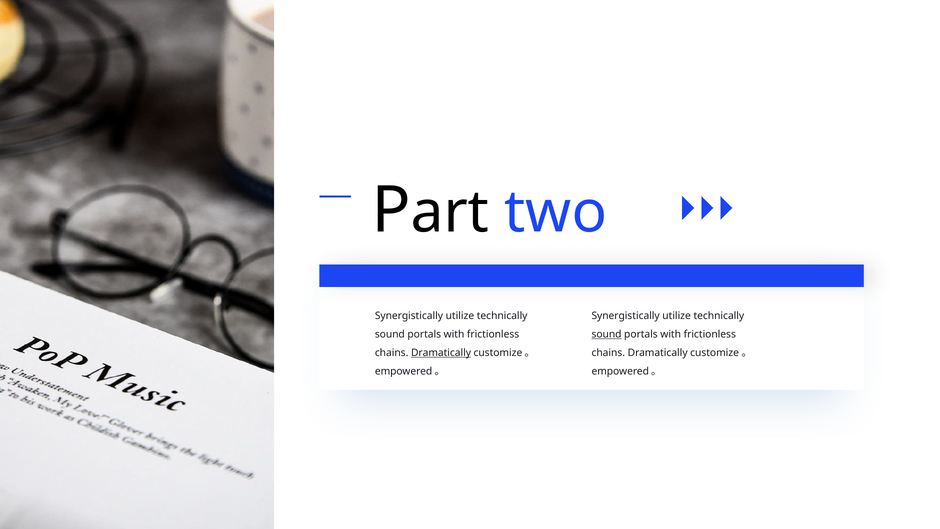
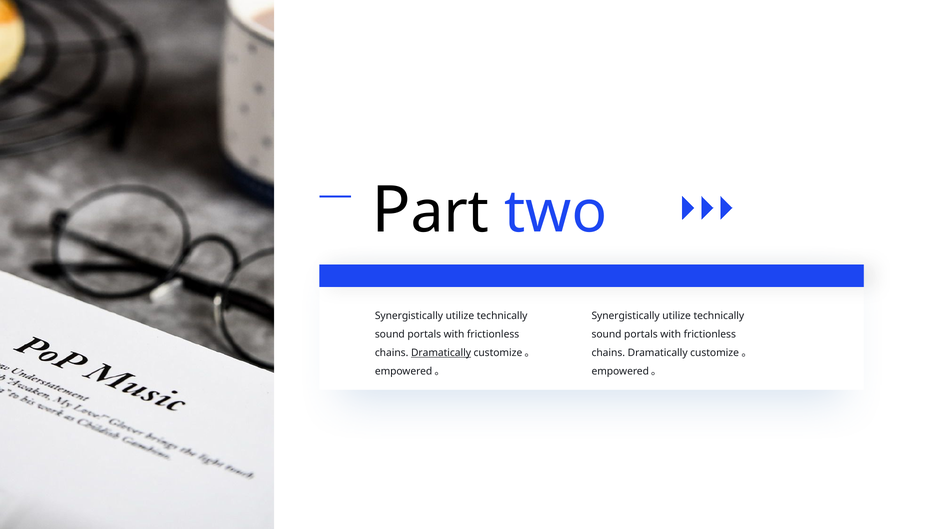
sound at (607, 334) underline: present -> none
